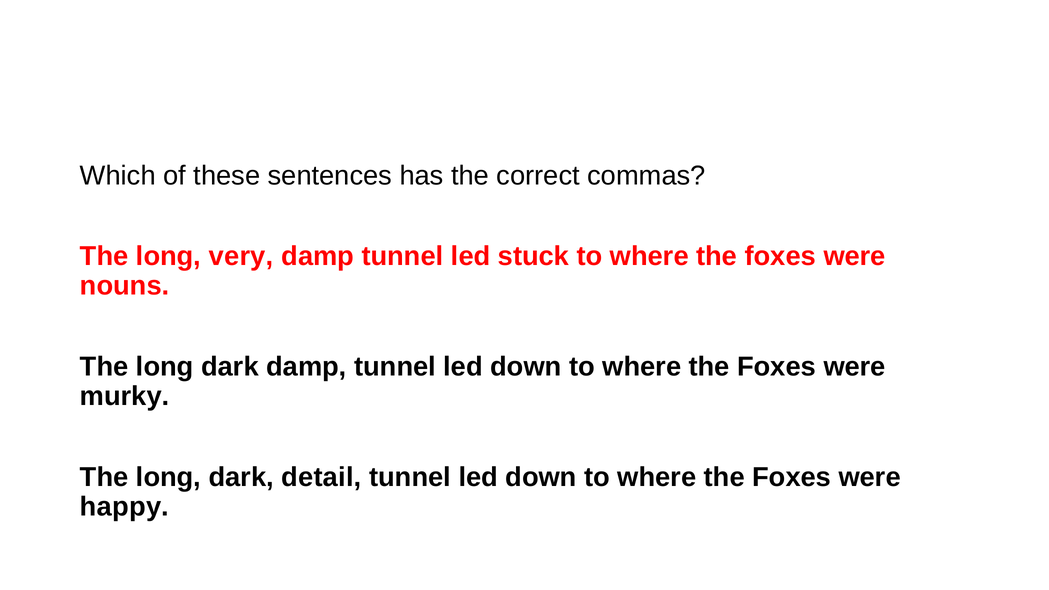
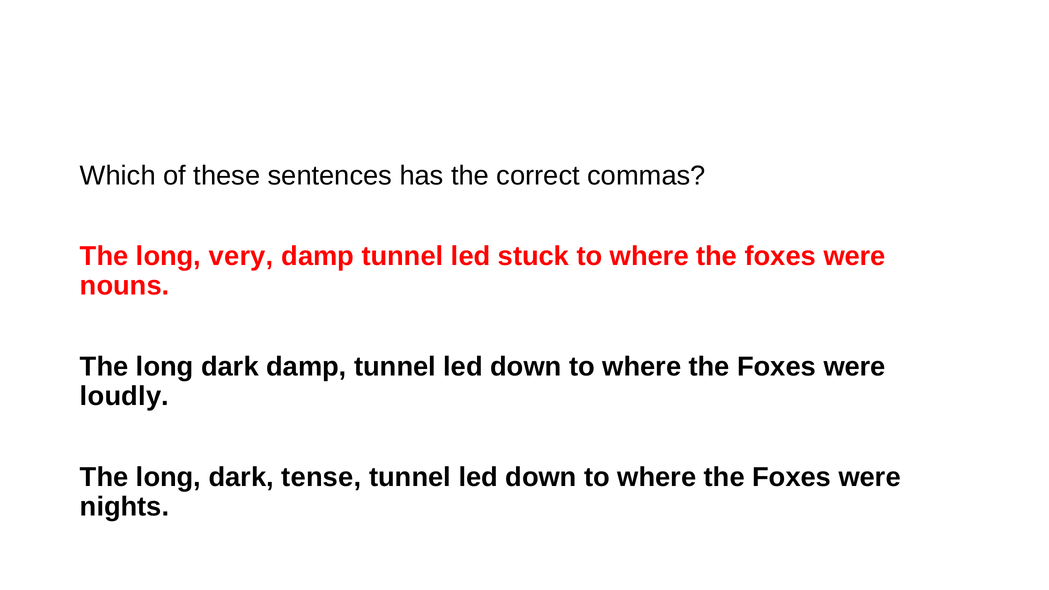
murky: murky -> loudly
detail: detail -> tense
happy: happy -> nights
